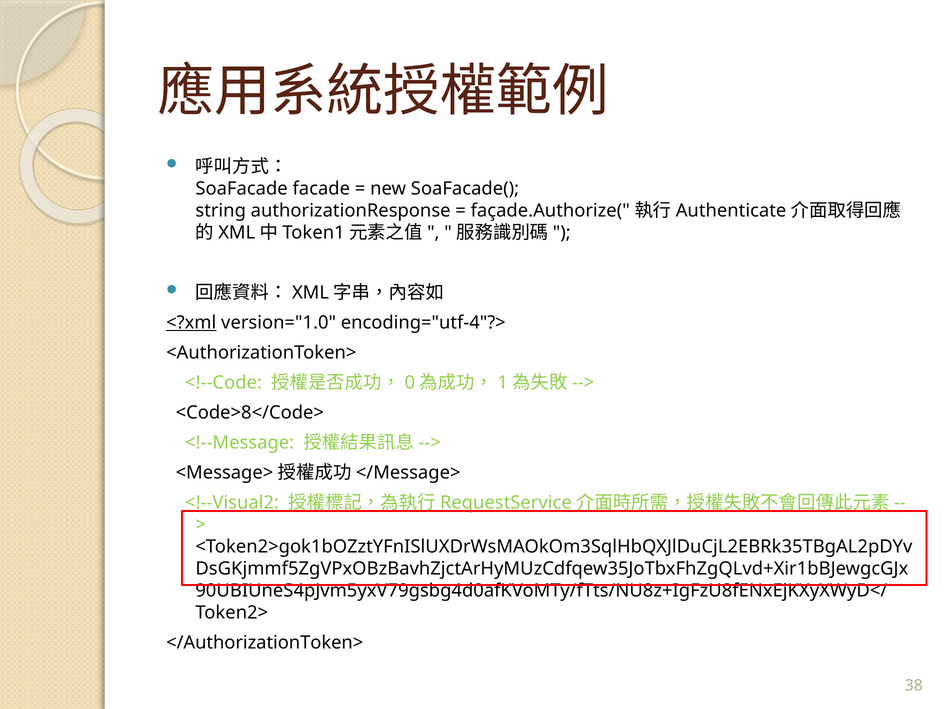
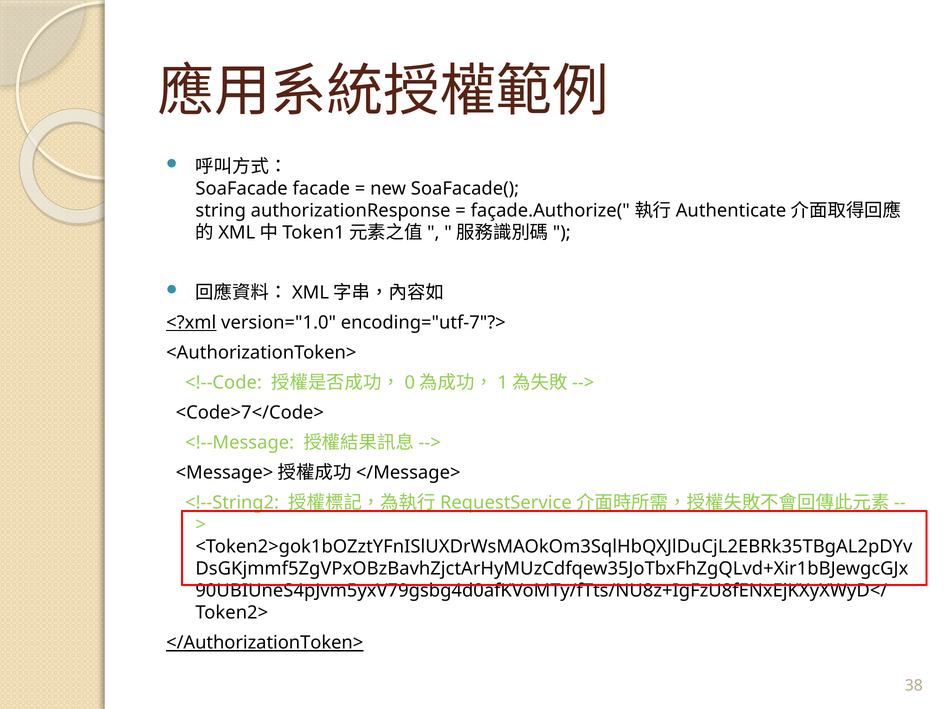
encoding="utf-4"?>: encoding="utf-4"?> -> encoding="utf-7"?>
<Code>8</Code>: <Code>8</Code> -> <Code>7</Code>
<!--Visual2: <!--Visual2 -> <!--String2
</AuthorizationToken> underline: none -> present
